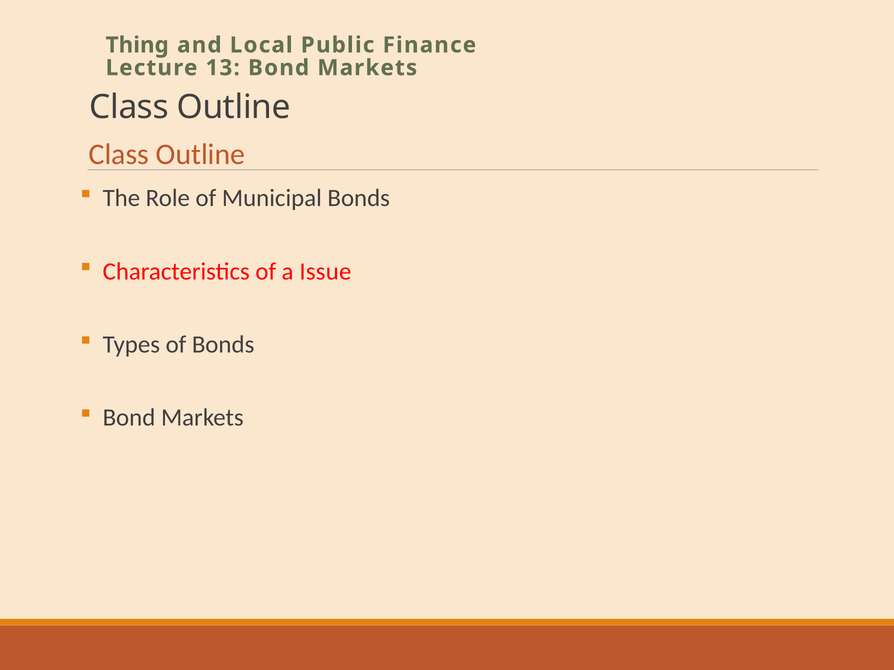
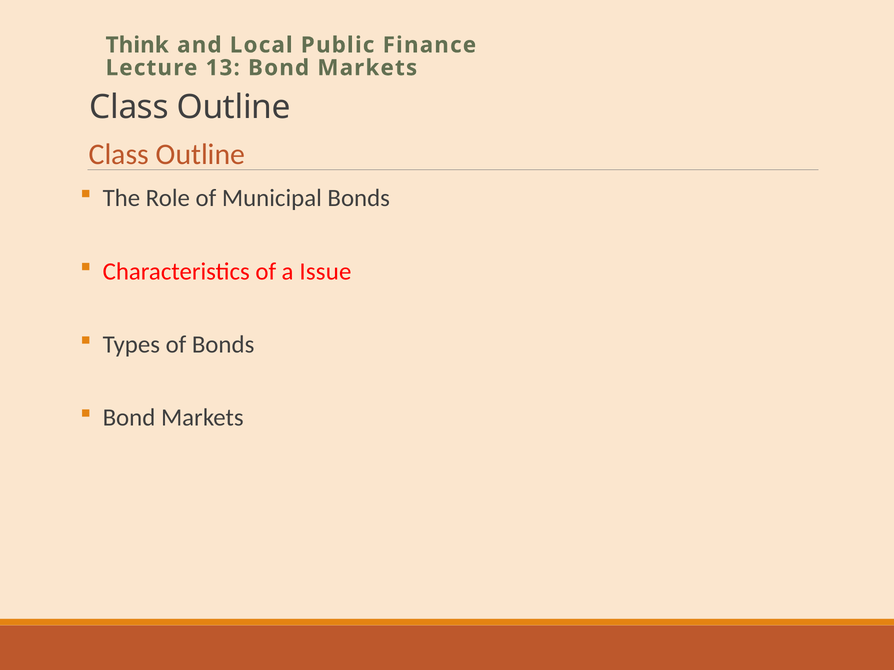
Thing: Thing -> Think
